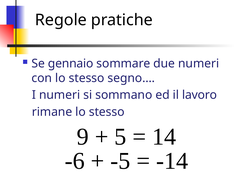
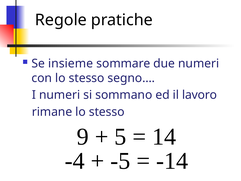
gennaio: gennaio -> insieme
-6: -6 -> -4
